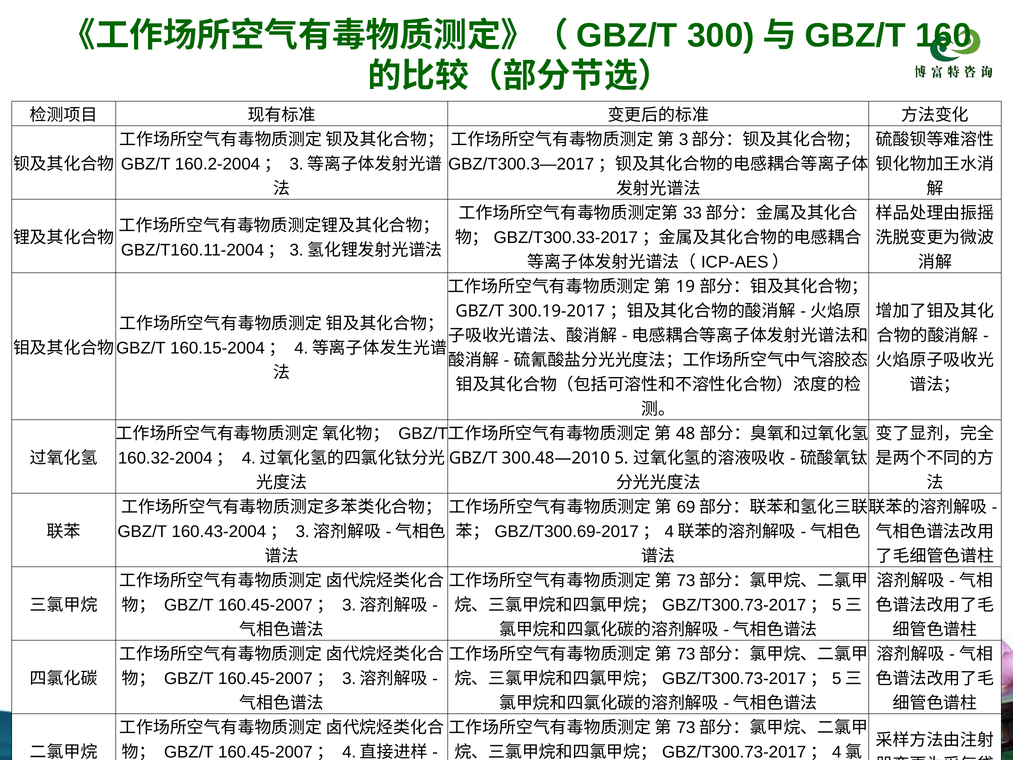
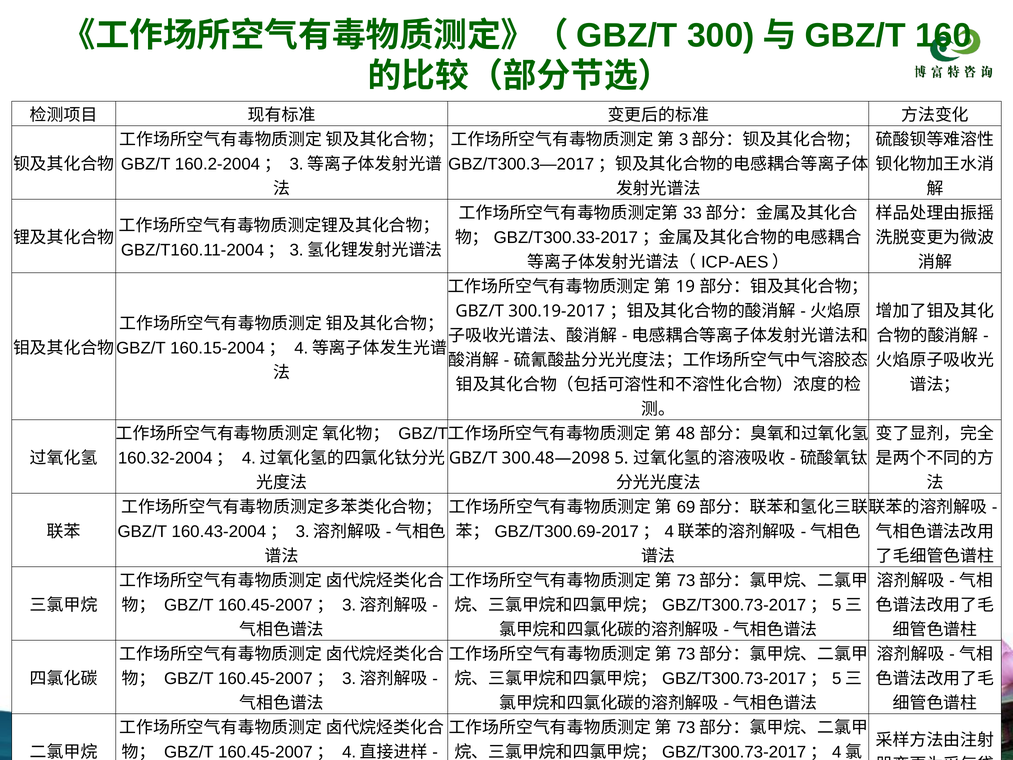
300.48—2010: 300.48—2010 -> 300.48—2098
